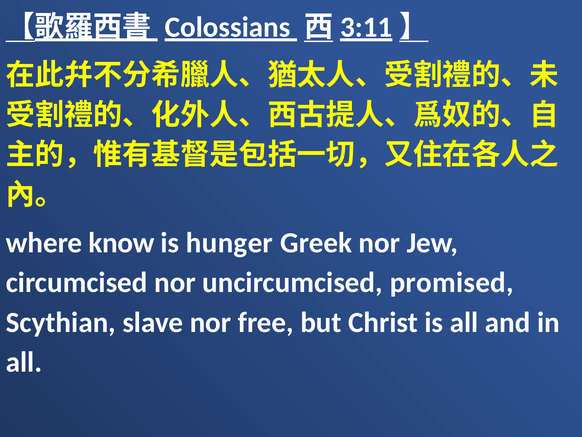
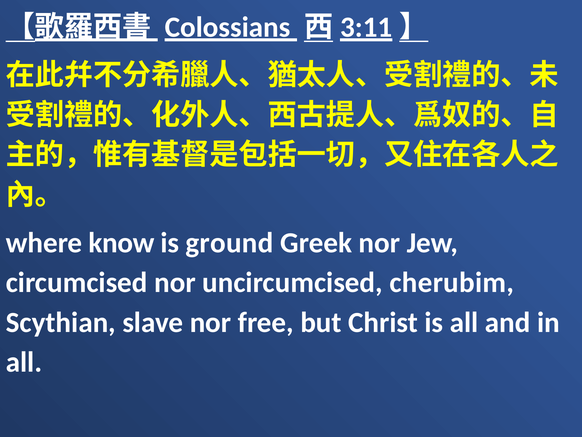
hunger: hunger -> ground
promised: promised -> cherubim
